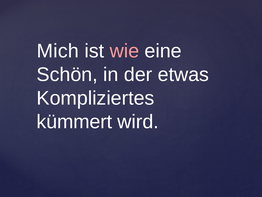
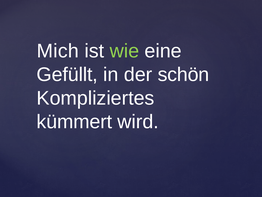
wie colour: pink -> light green
Schön: Schön -> Gefüllt
etwas: etwas -> schön
